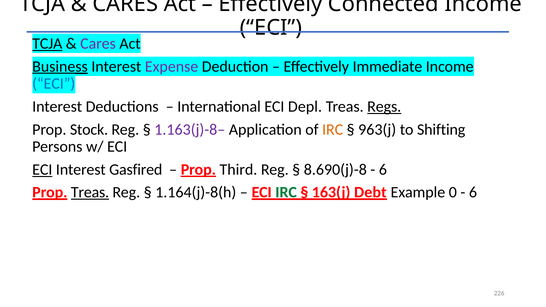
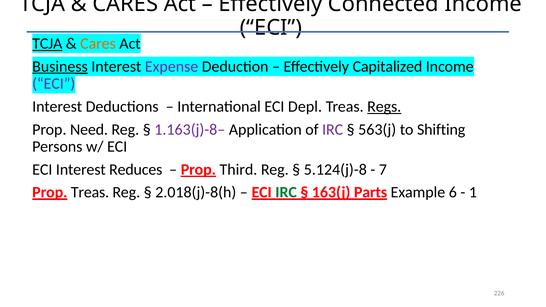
Cares at (98, 44) colour: purple -> orange
Immediate: Immediate -> Capitalized
ECI at (54, 84) colour: blue -> purple
Stock: Stock -> Need
IRC at (333, 129) colour: orange -> purple
963(j: 963(j -> 563(j
ECI at (42, 170) underline: present -> none
Gasfired: Gasfired -> Reduces
8.690(j)-8: 8.690(j)-8 -> 5.124(j)-8
6 at (383, 170): 6 -> 7
Treas at (90, 192) underline: present -> none
1.164(j)-8(h: 1.164(j)-8(h -> 2.018(j)-8(h
Debt: Debt -> Parts
0: 0 -> 6
6 at (473, 192): 6 -> 1
